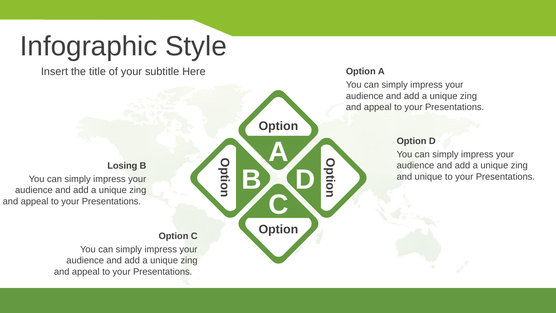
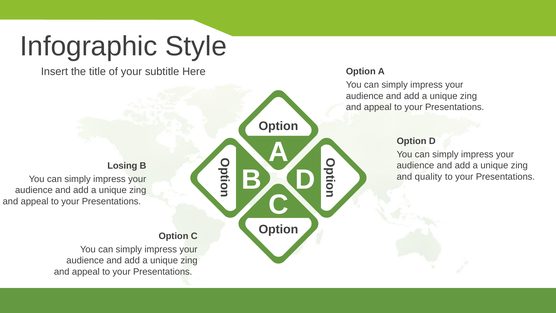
and unique: unique -> quality
